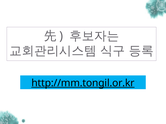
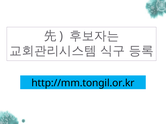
http://mm.tongil.or.kr underline: present -> none
